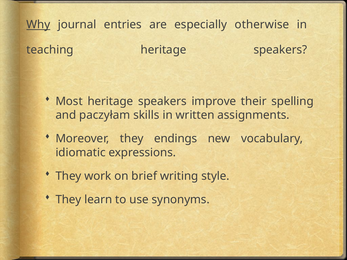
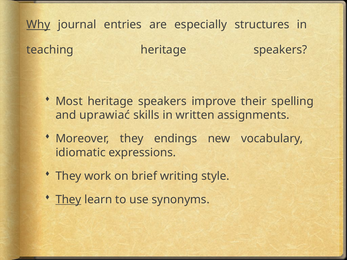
otherwise: otherwise -> structures
paczyłam: paczyłam -> uprawiać
They at (68, 200) underline: none -> present
